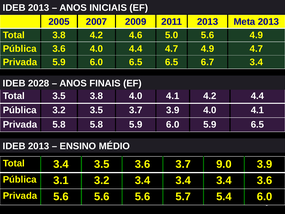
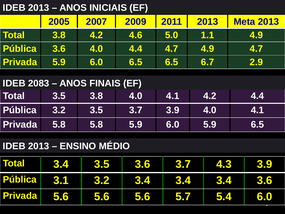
5.0 5.6: 5.6 -> 1.1
6.7 3.4: 3.4 -> 2.9
2028: 2028 -> 2083
9.0: 9.0 -> 4.3
